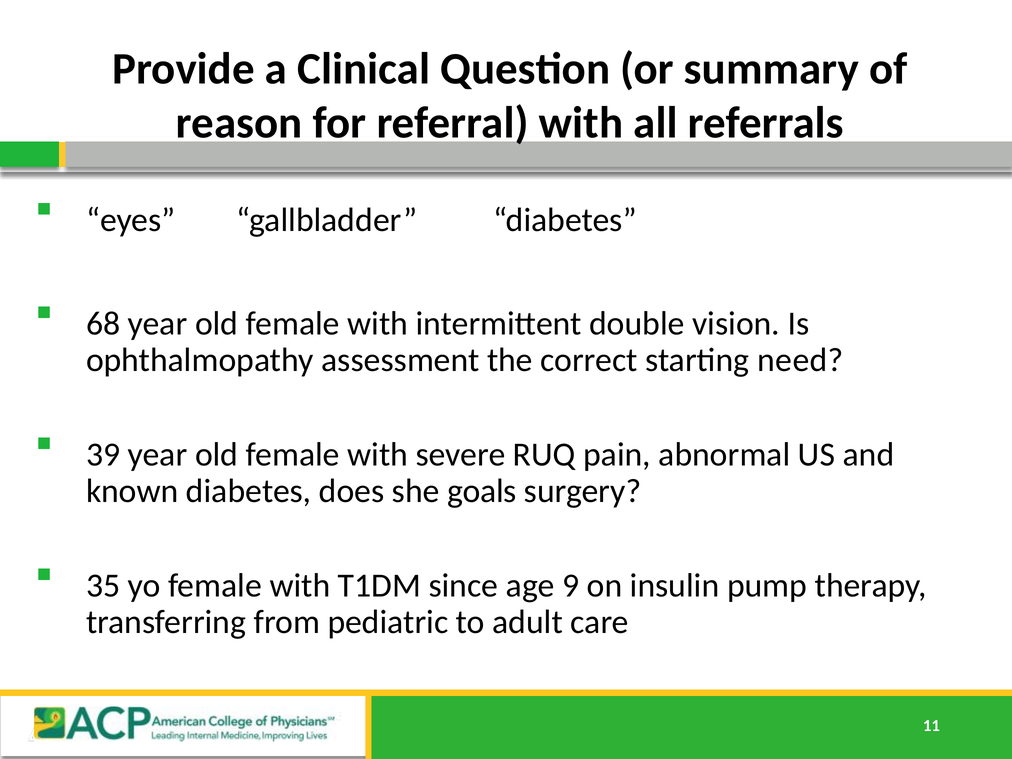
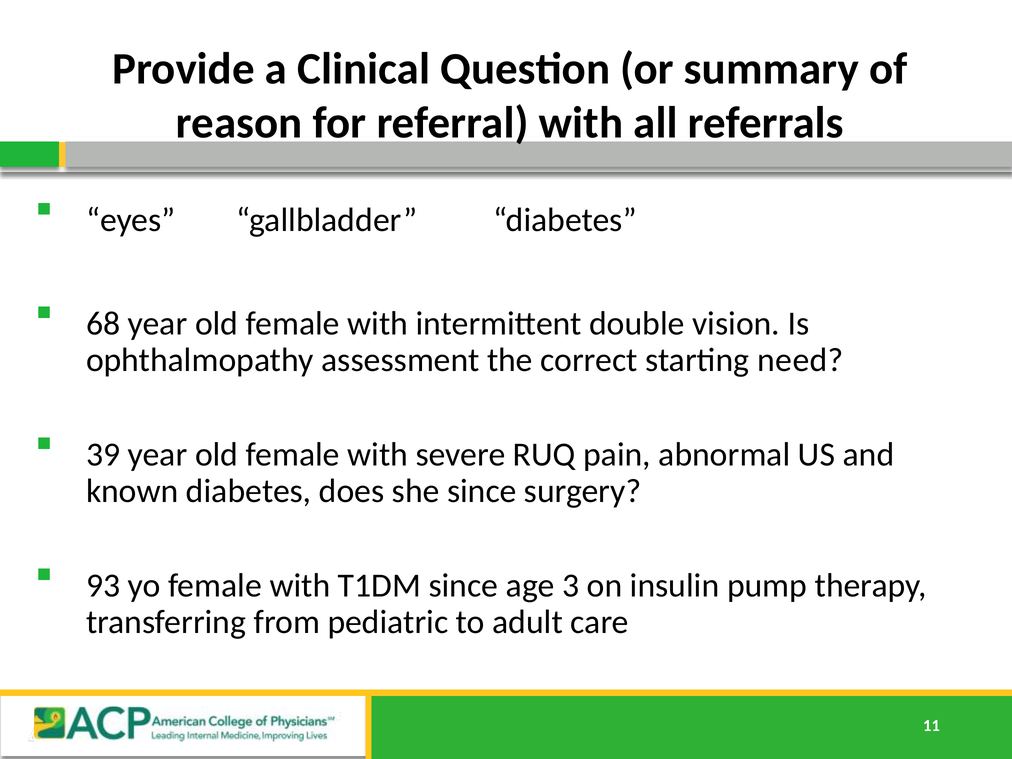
she goals: goals -> since
35: 35 -> 93
9: 9 -> 3
